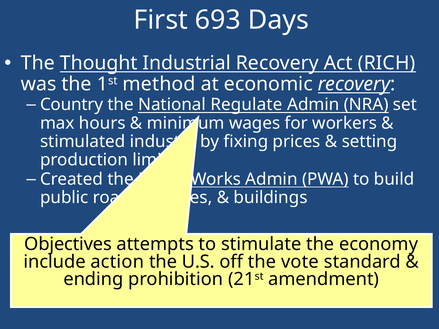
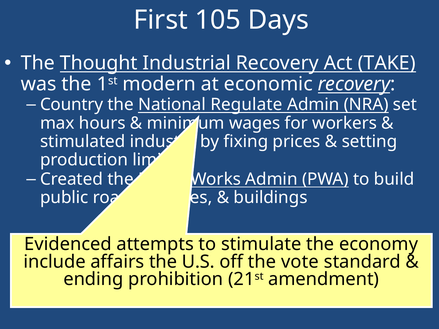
693: 693 -> 105
RICH: RICH -> TAKE
method: method -> modern
Objectives: Objectives -> Evidenced
action: action -> affairs
